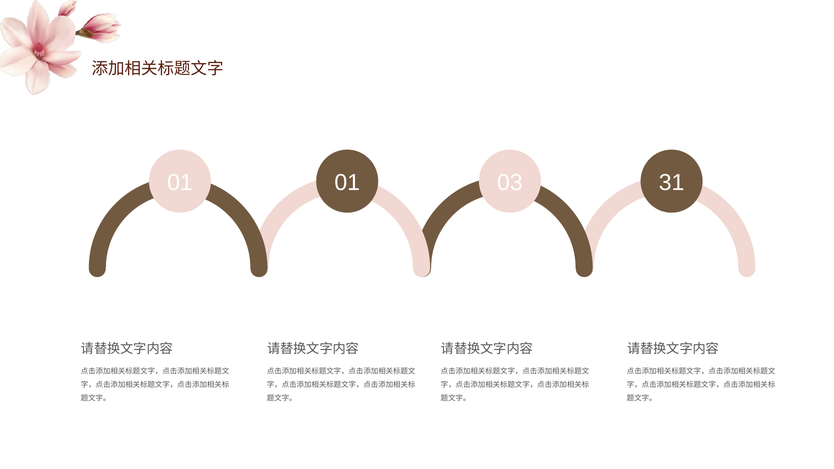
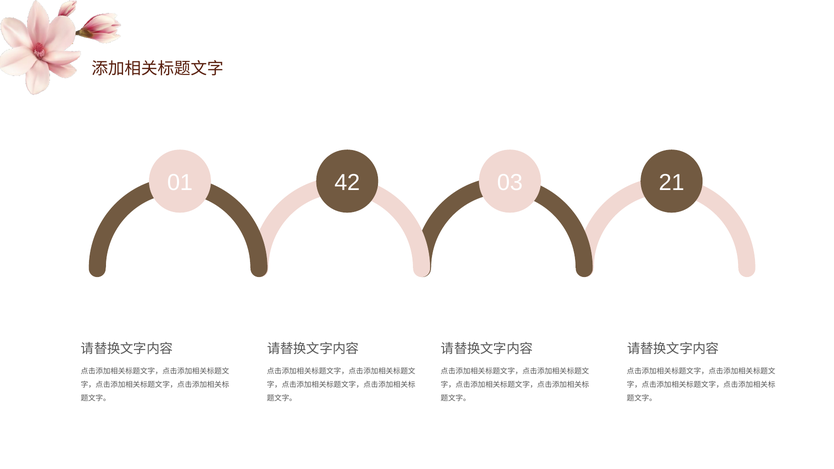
01 01: 01 -> 42
31: 31 -> 21
